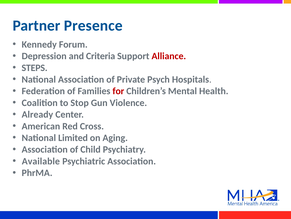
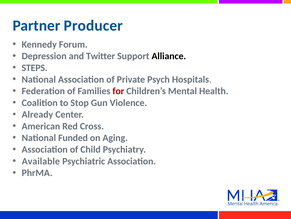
Presence: Presence -> Producer
Criteria: Criteria -> Twitter
Alliance colour: red -> black
Limited: Limited -> Funded
